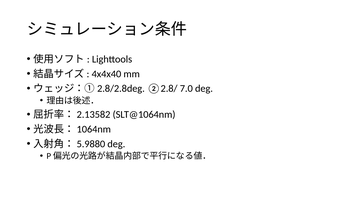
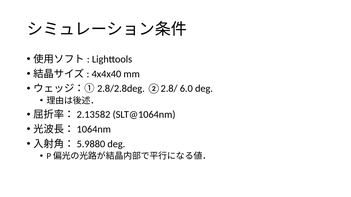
7.0: 7.0 -> 6.0
